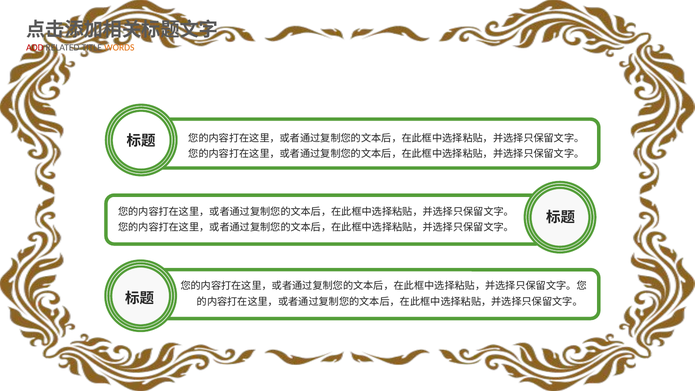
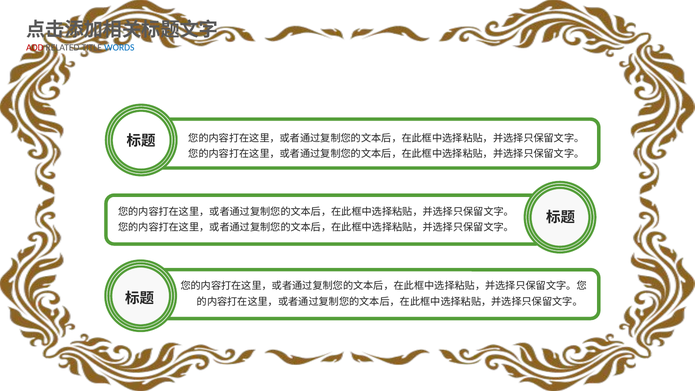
WORDS colour: orange -> blue
